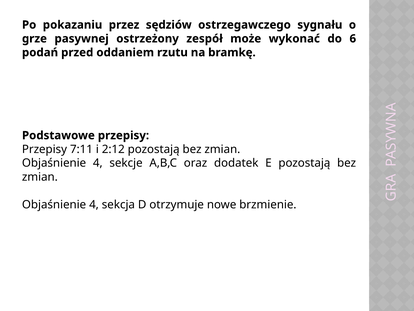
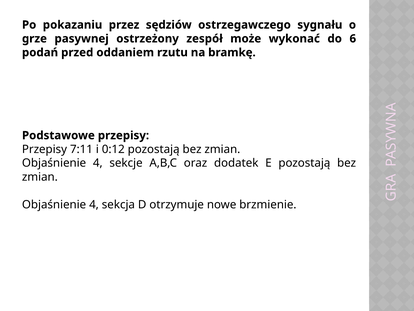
2:12: 2:12 -> 0:12
